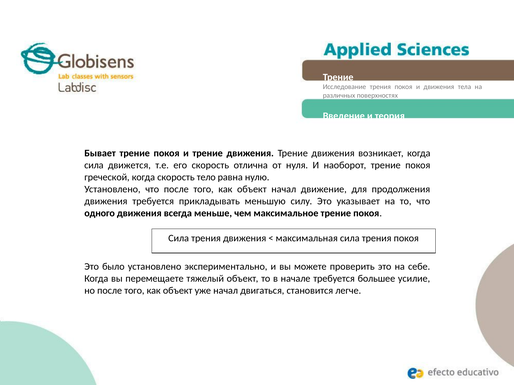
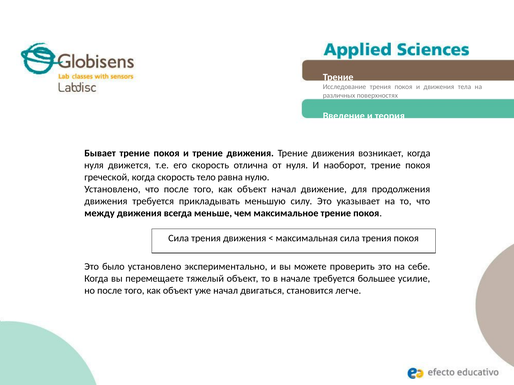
сила at (94, 165): сила -> нуля
одного: одного -> между
